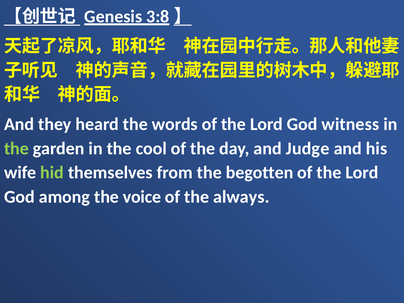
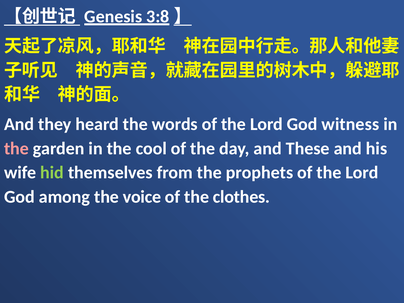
the at (16, 149) colour: light green -> pink
Judge: Judge -> These
begotten: begotten -> prophets
always: always -> clothes
